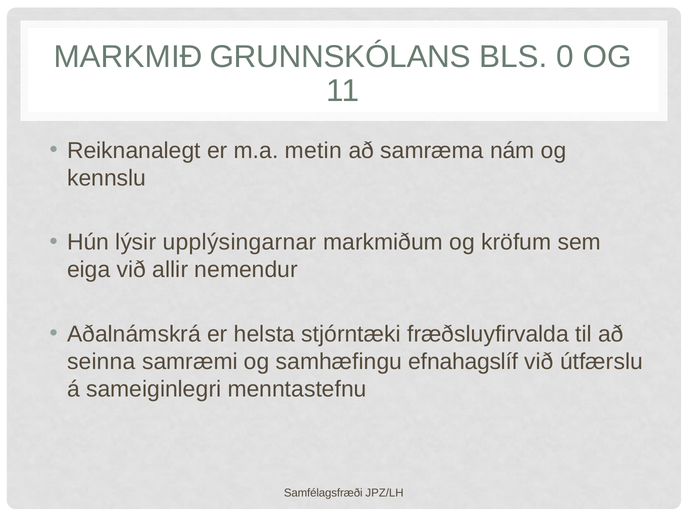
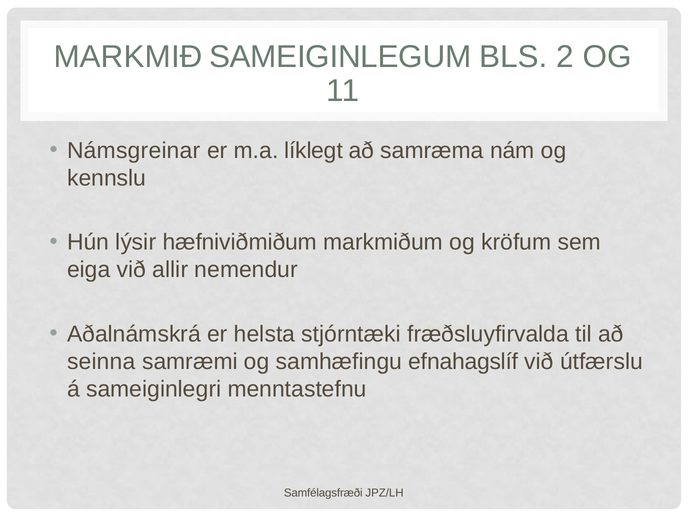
GRUNNSKÓLANS: GRUNNSKÓLANS -> SAMEIGINLEGUM
0: 0 -> 2
Reiknanalegt: Reiknanalegt -> Námsgreinar
metin: metin -> líklegt
upplýsingarnar: upplýsingarnar -> hæfniviðmiðum
